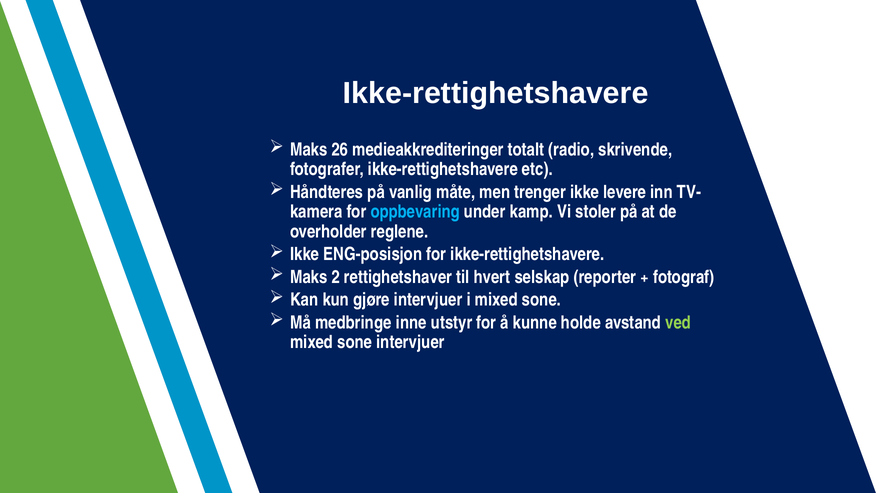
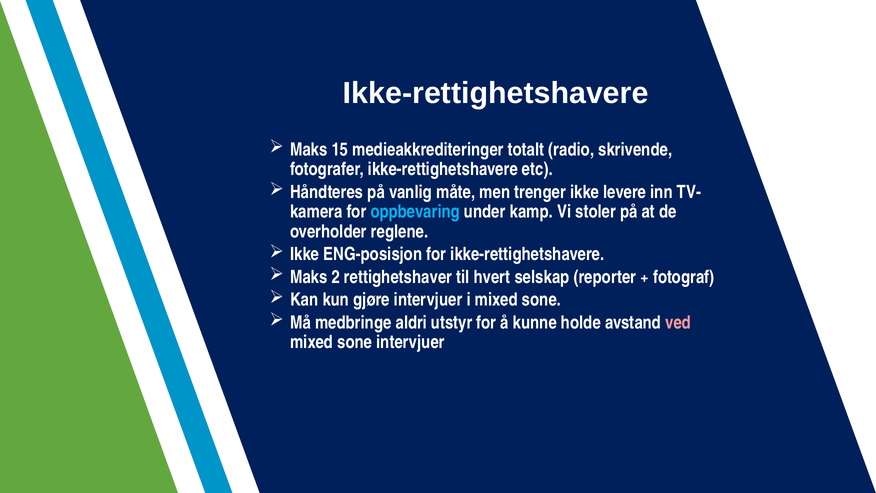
26: 26 -> 15
inne: inne -> aldri
ved colour: light green -> pink
